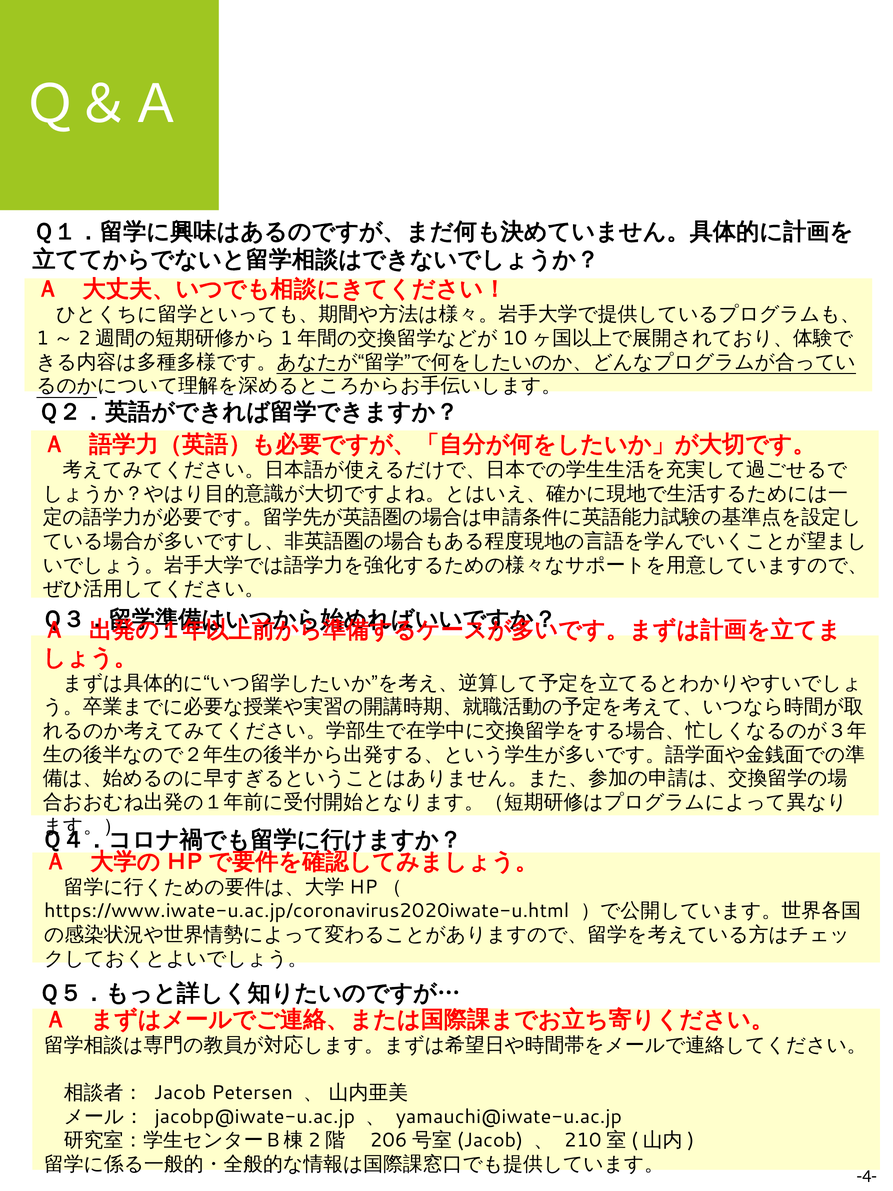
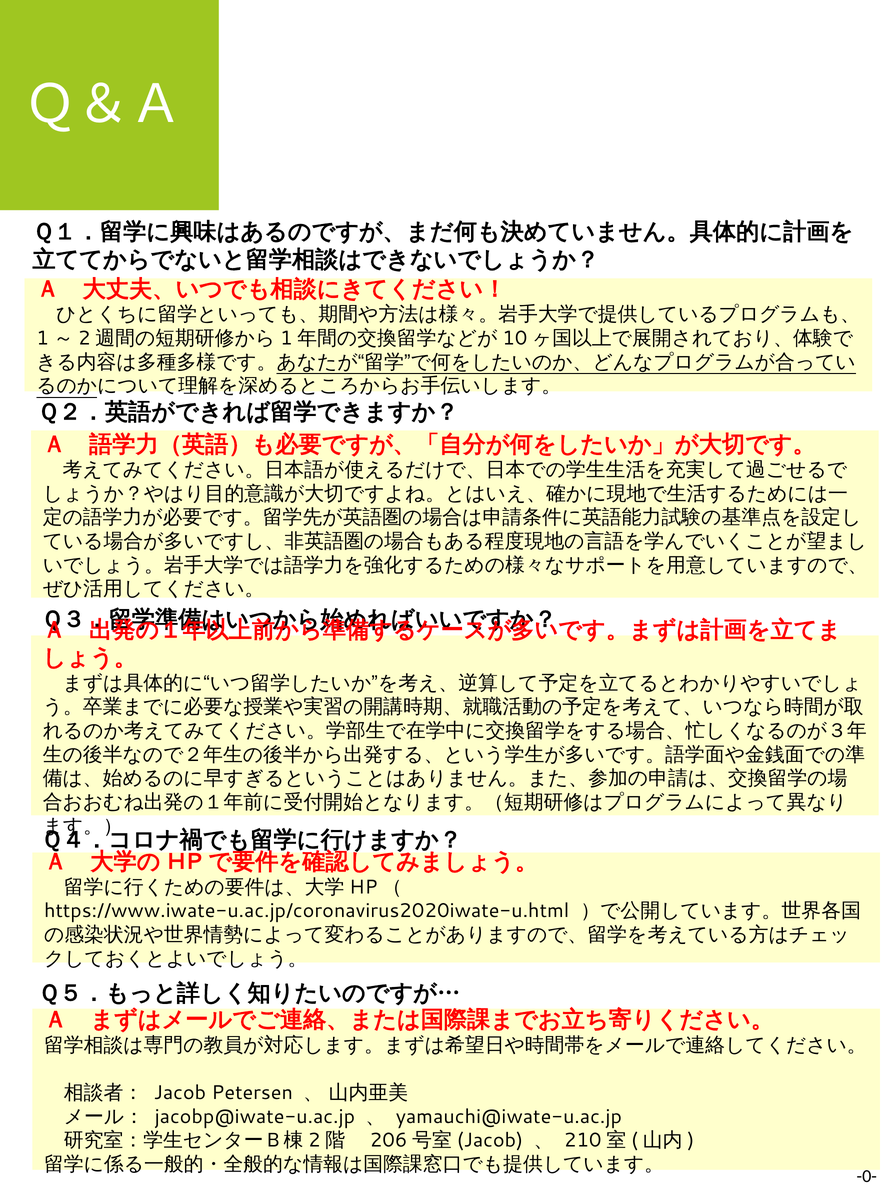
-4-: -4- -> -0-
